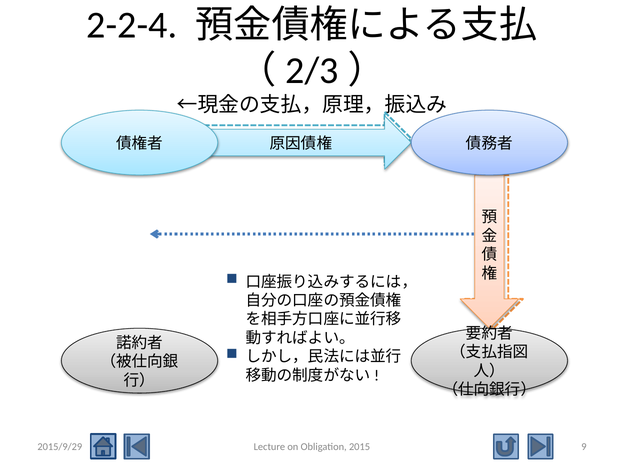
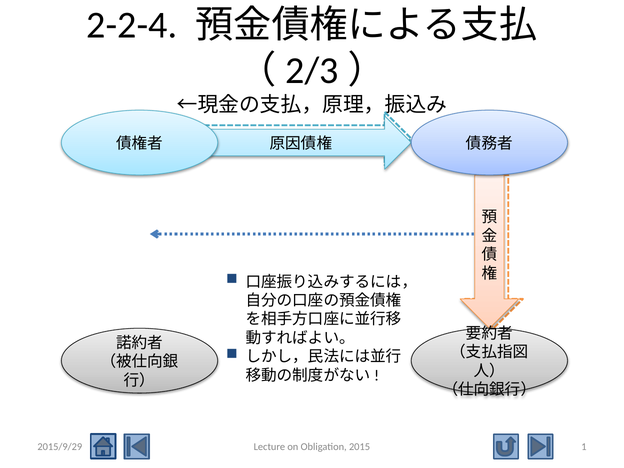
9: 9 -> 1
